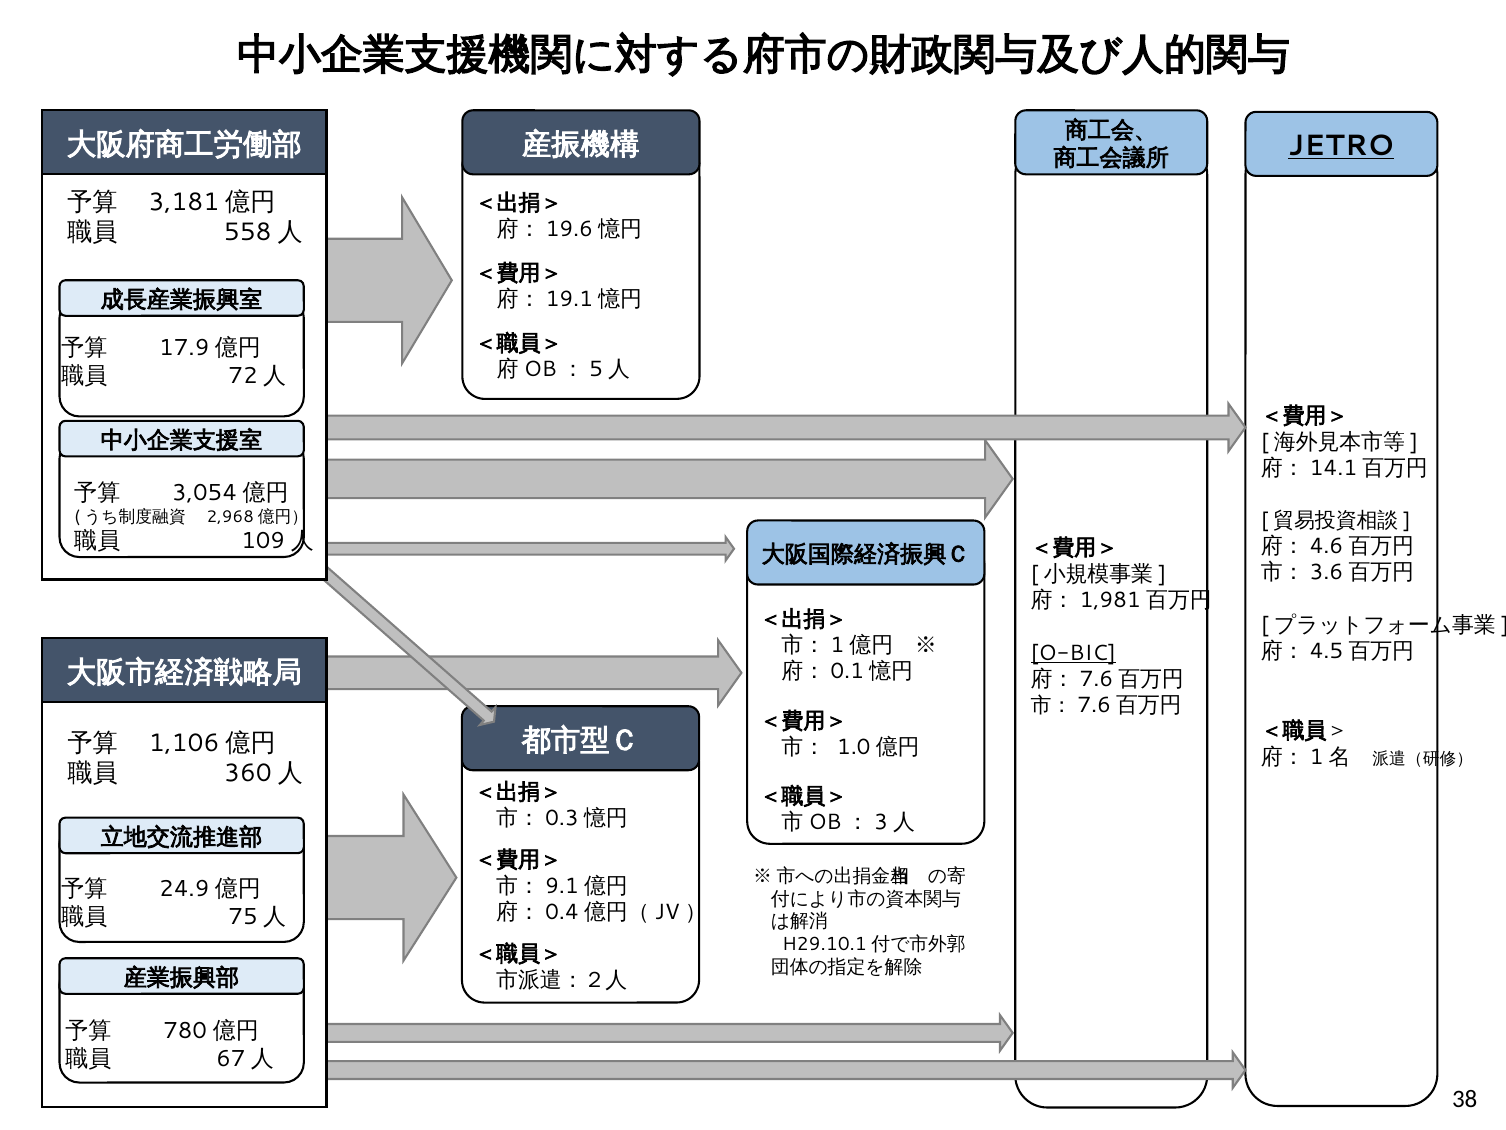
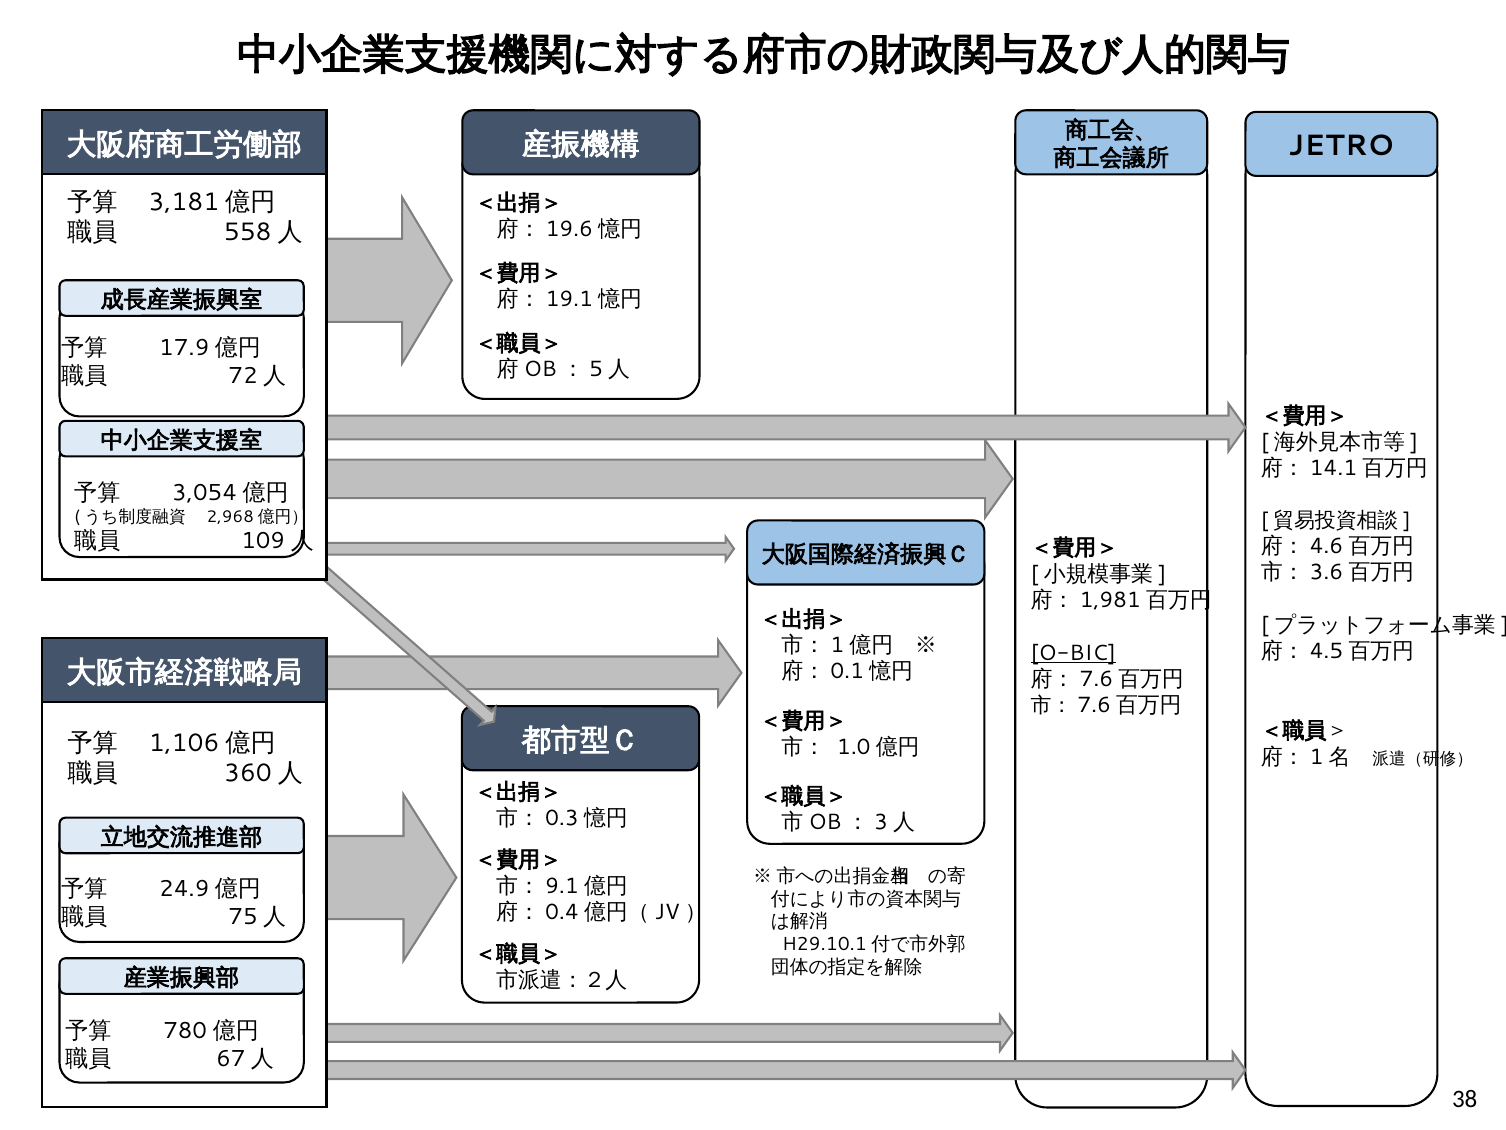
JETRO underline: present -> none
